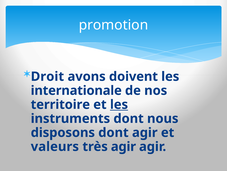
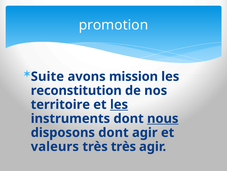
Droit: Droit -> Suite
doivent: doivent -> mission
internationale: internationale -> reconstitution
nous underline: none -> present
très agir: agir -> très
